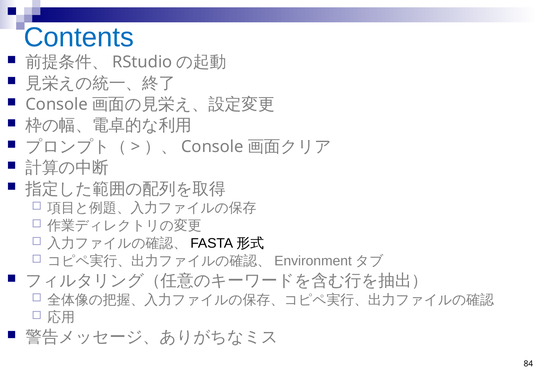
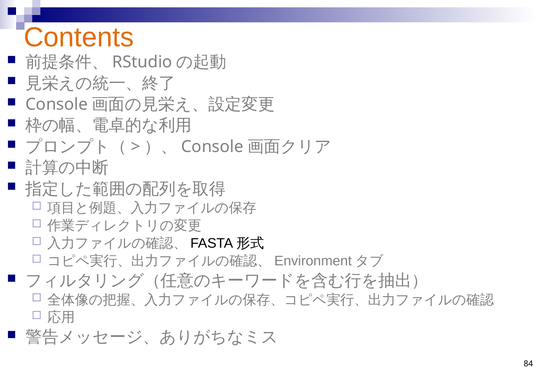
Contents colour: blue -> orange
